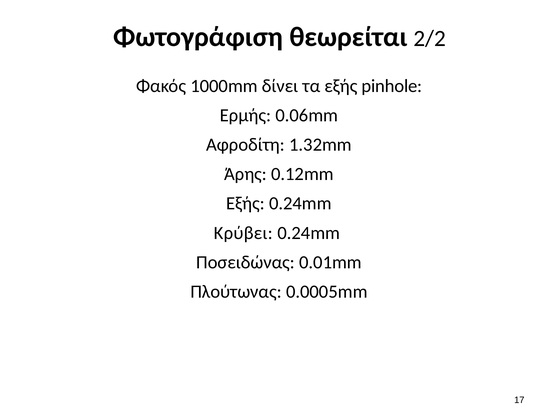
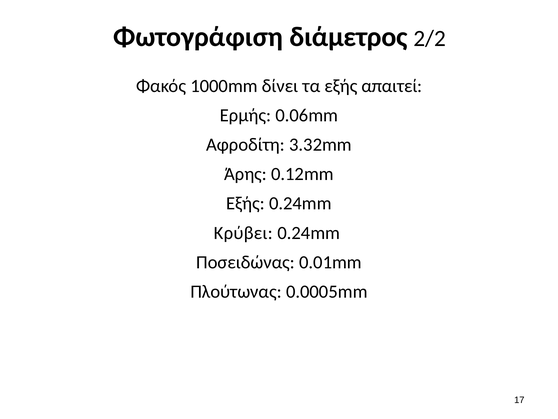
θεωρείται: θεωρείται -> διάμετρος
pinhole: pinhole -> απαιτεί
1.32mm: 1.32mm -> 3.32mm
